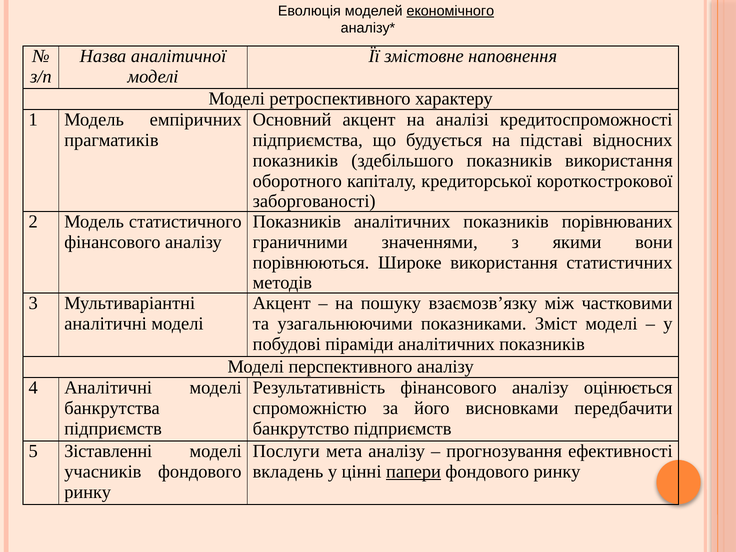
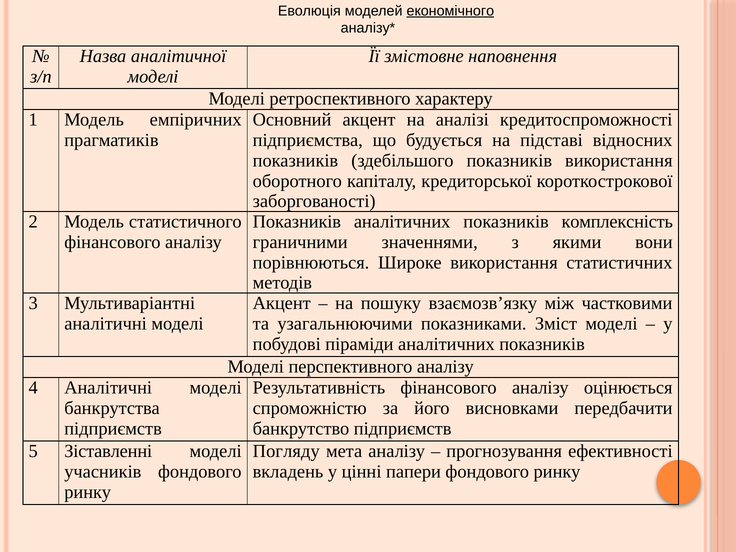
порівнюваних: порівнюваних -> комплексність
Послуги: Послуги -> Погляду
папери underline: present -> none
